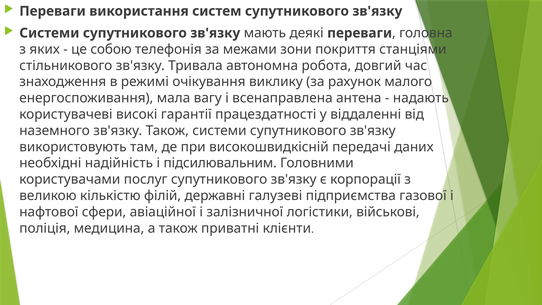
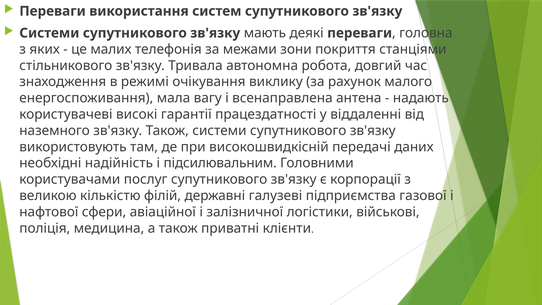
собою: собою -> малих
